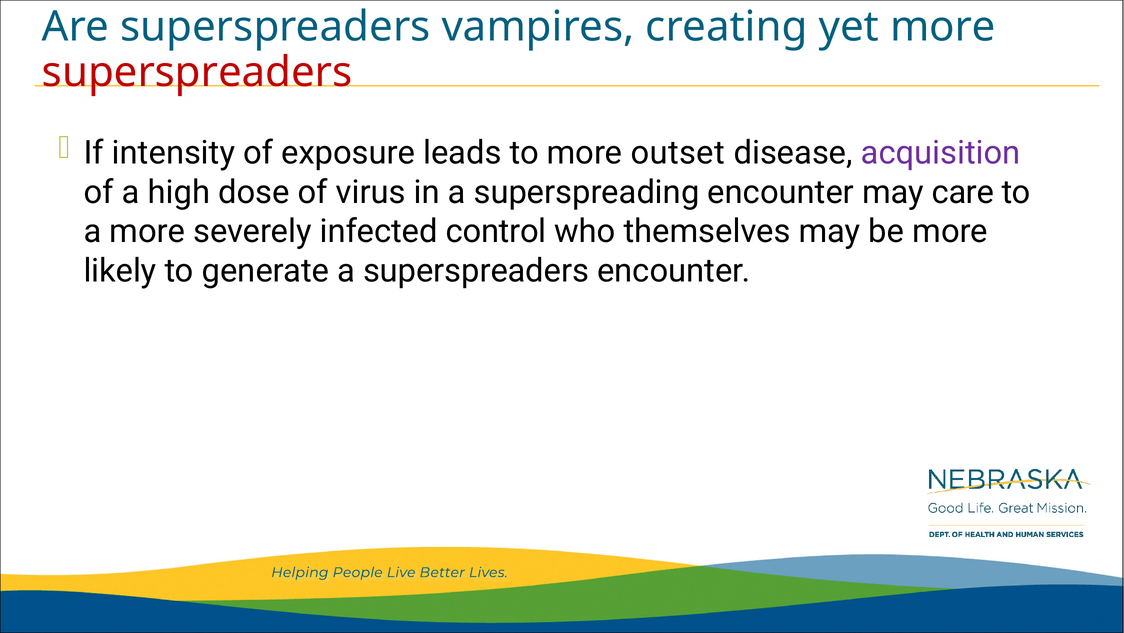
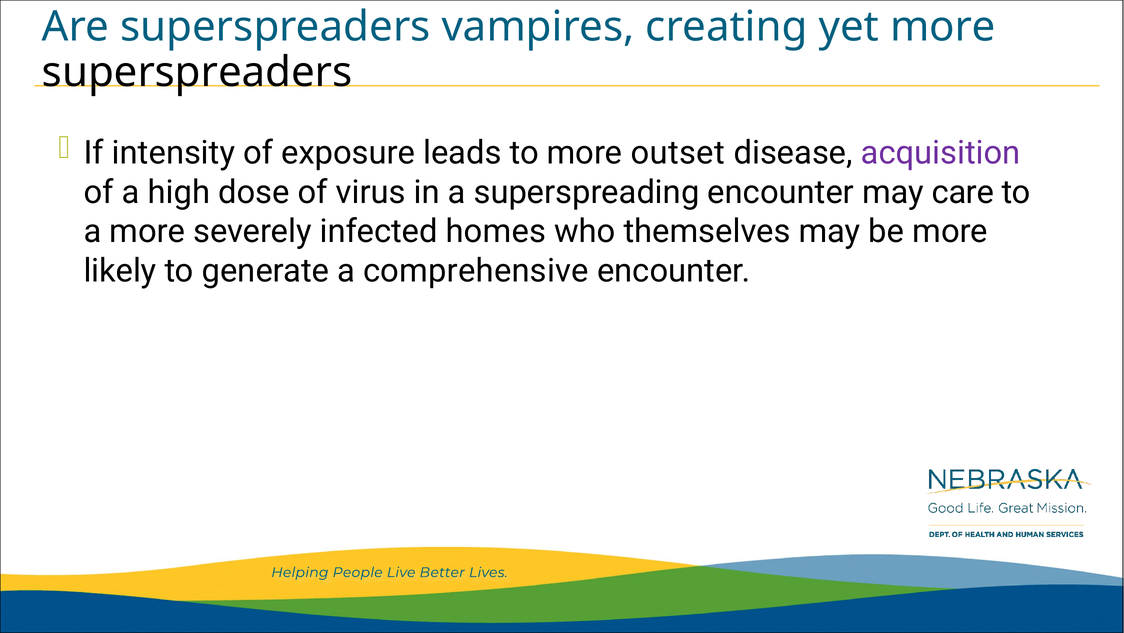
superspreaders at (197, 72) colour: red -> black
control: control -> homes
a superspreaders: superspreaders -> comprehensive
